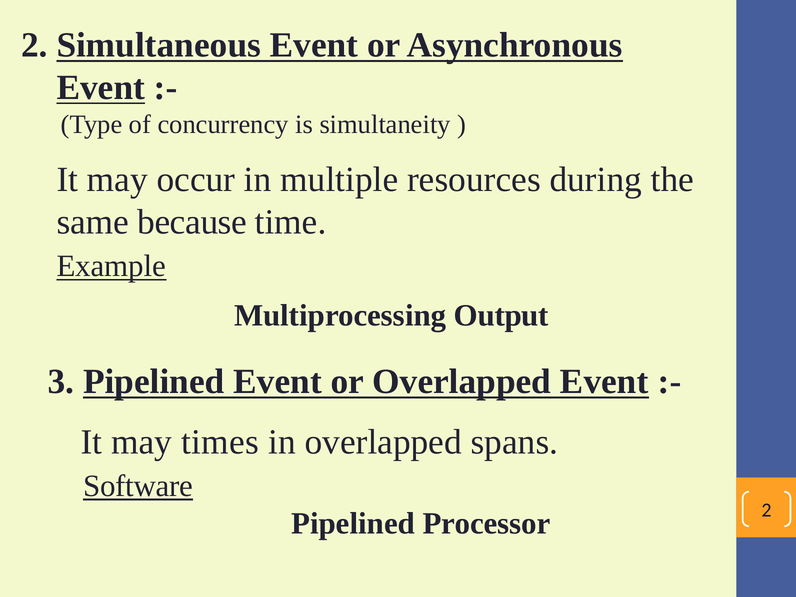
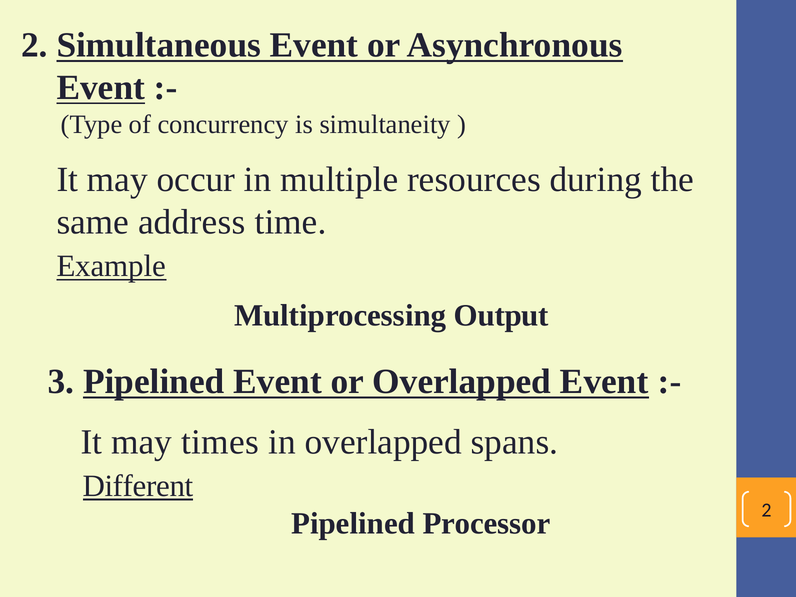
because: because -> address
Software: Software -> Different
